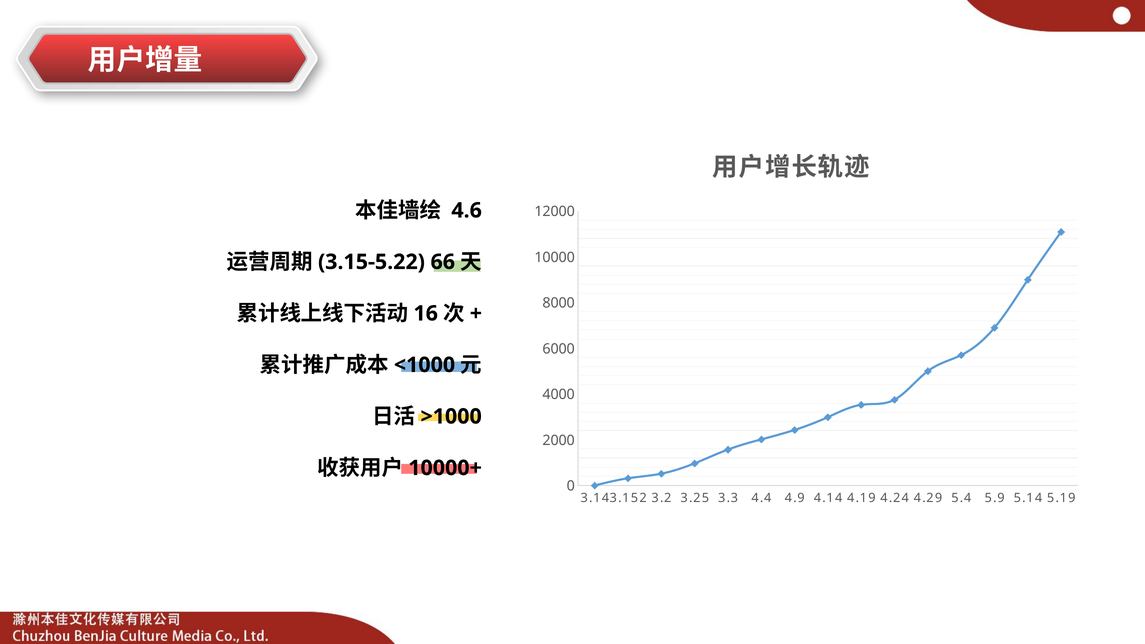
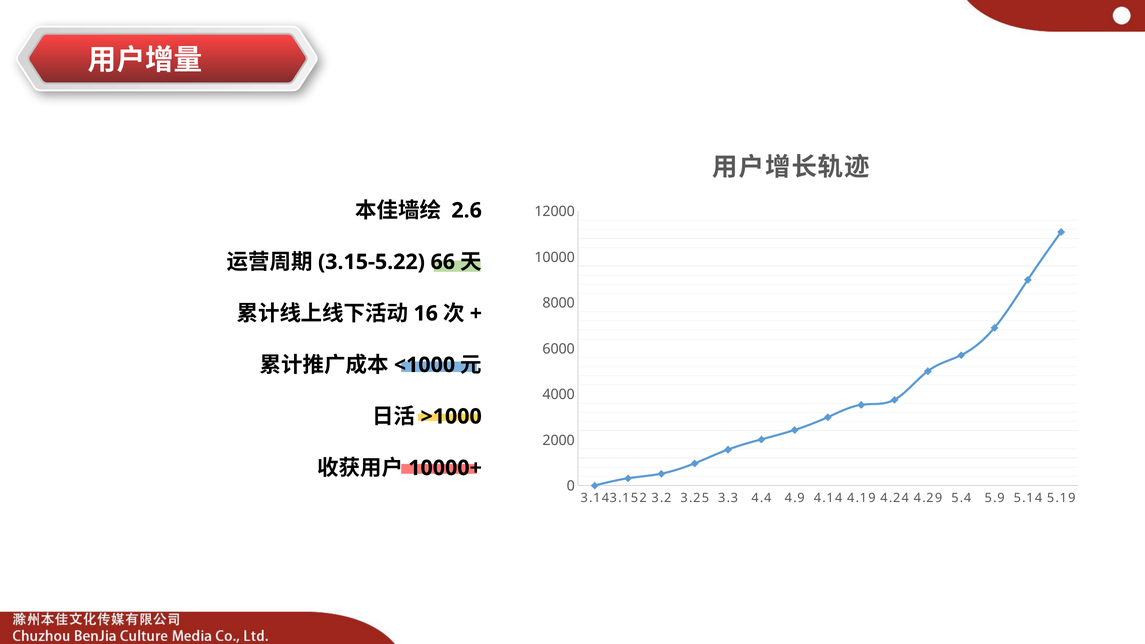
4.6: 4.6 -> 2.6
